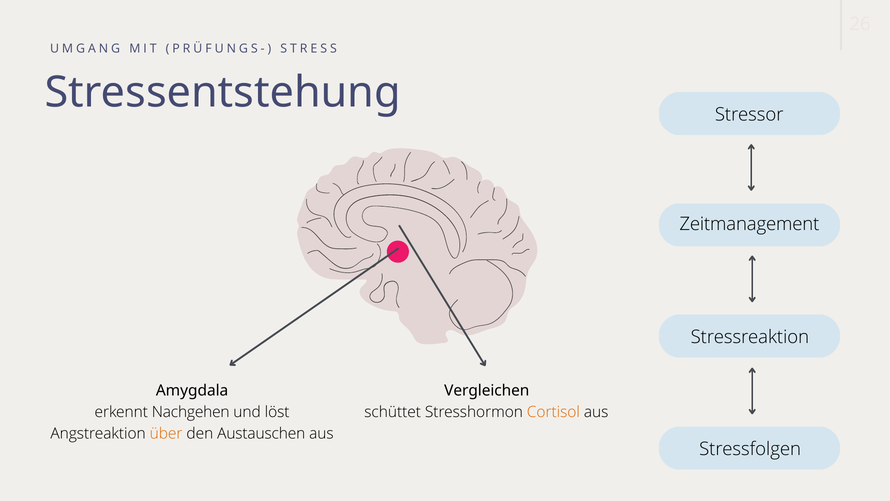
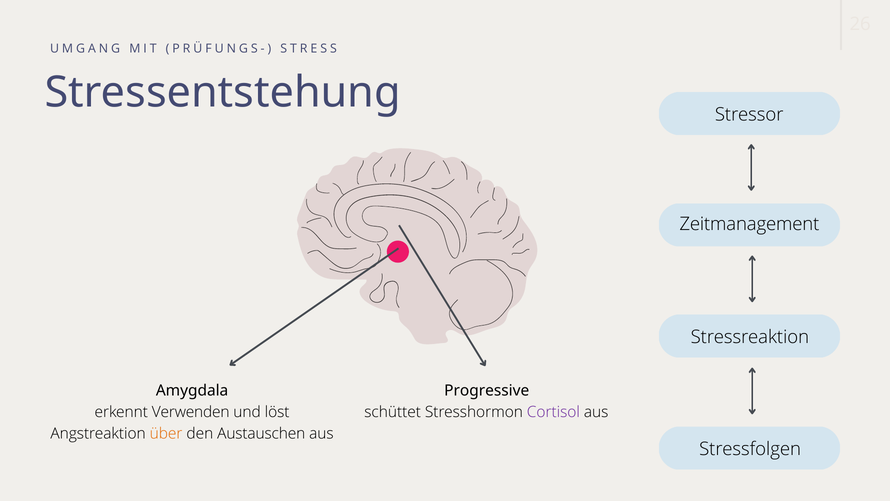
Vergleichen: Vergleichen -> Progressive
Cortisol colour: orange -> purple
Nachgehen: Nachgehen -> Verwenden
